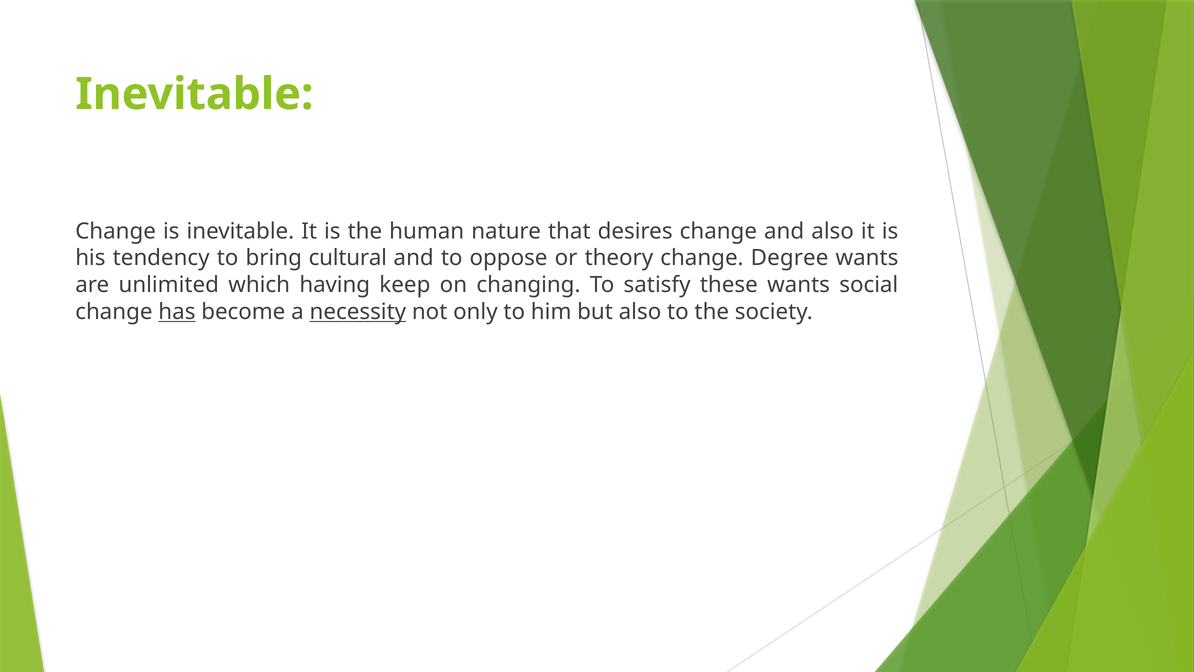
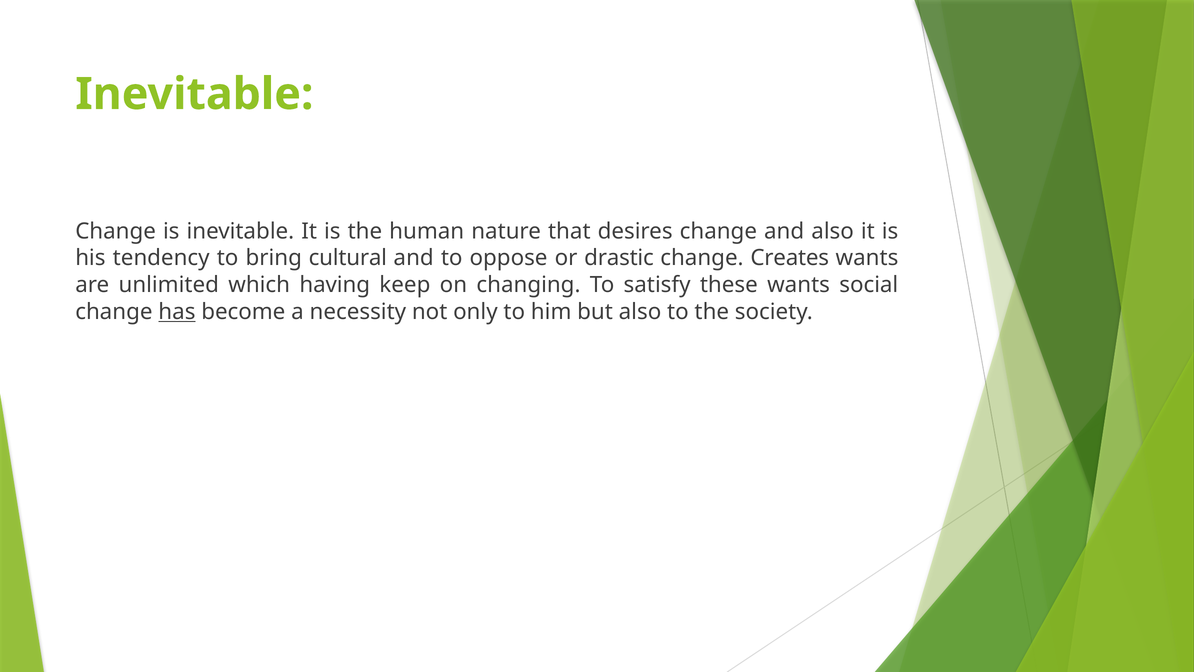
theory: theory -> drastic
Degree: Degree -> Creates
necessity underline: present -> none
